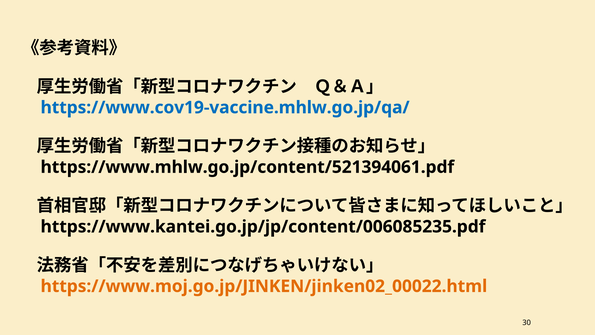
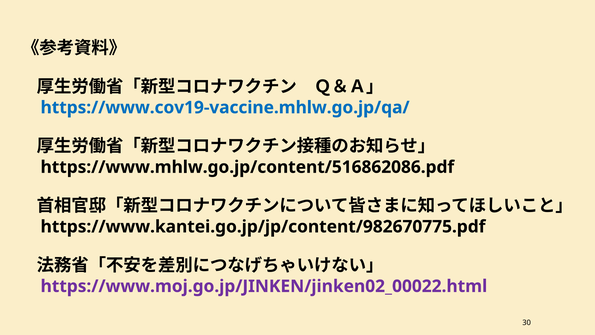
https://www.mhlw.go.jp/content/521394061.pdf: https://www.mhlw.go.jp/content/521394061.pdf -> https://www.mhlw.go.jp/content/516862086.pdf
https://www.kantei.go.jp/jp/content/006085235.pdf: https://www.kantei.go.jp/jp/content/006085235.pdf -> https://www.kantei.go.jp/jp/content/982670775.pdf
https://www.moj.go.jp/JINKEN/jinken02_00022.html colour: orange -> purple
